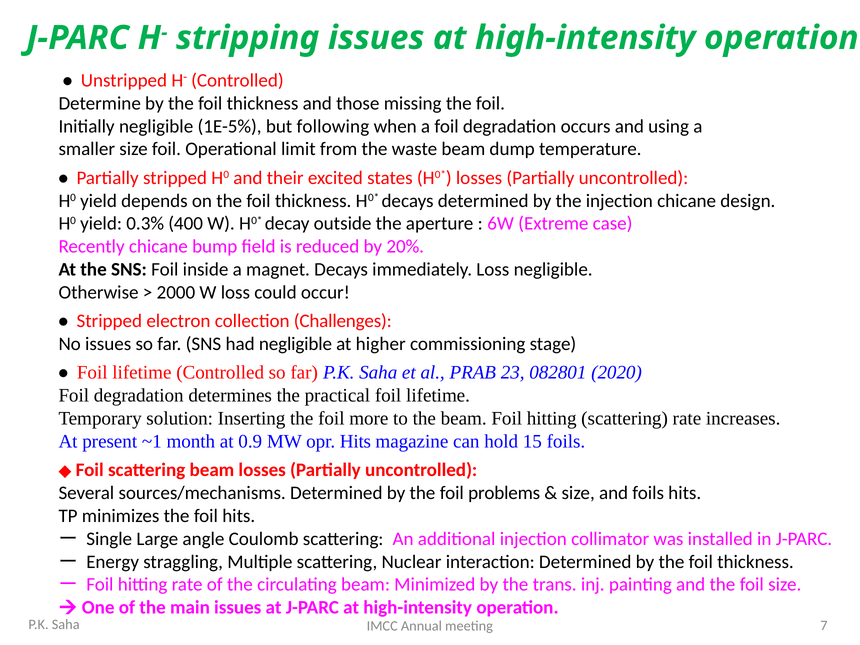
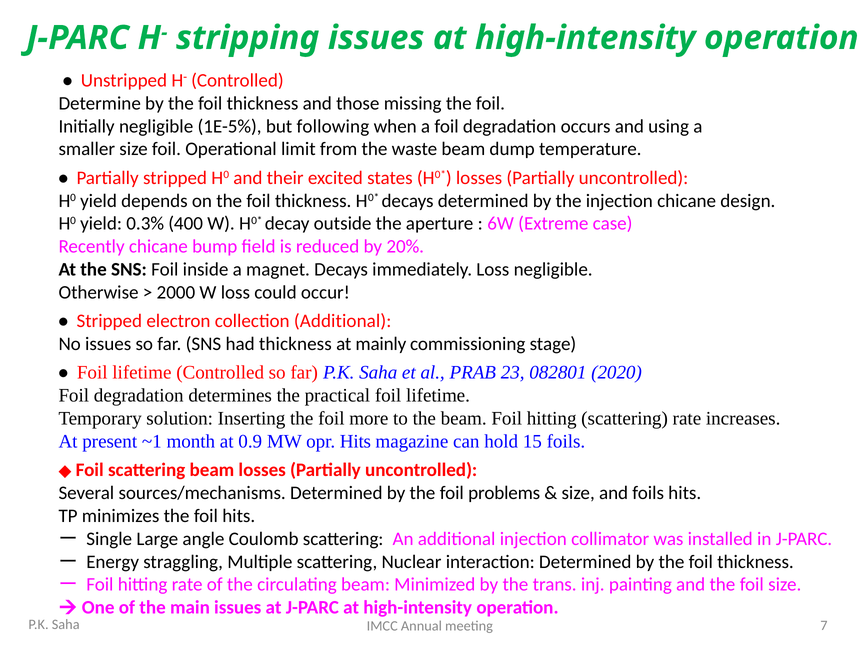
collection Challenges: Challenges -> Additional
had negligible: negligible -> thickness
higher: higher -> mainly
